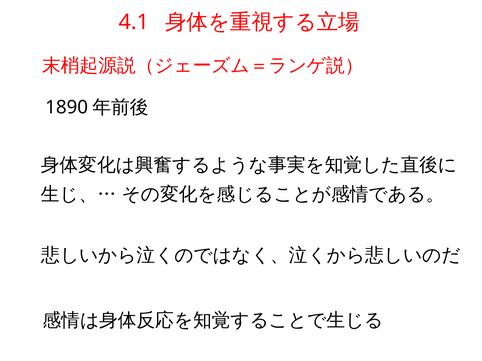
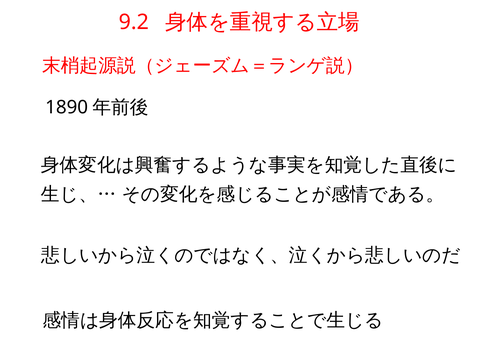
4.1: 4.1 -> 9.2
